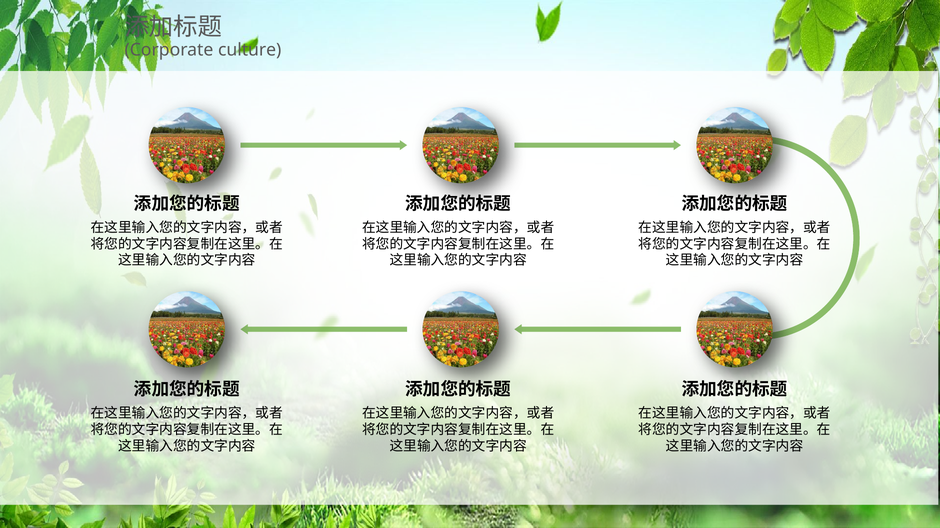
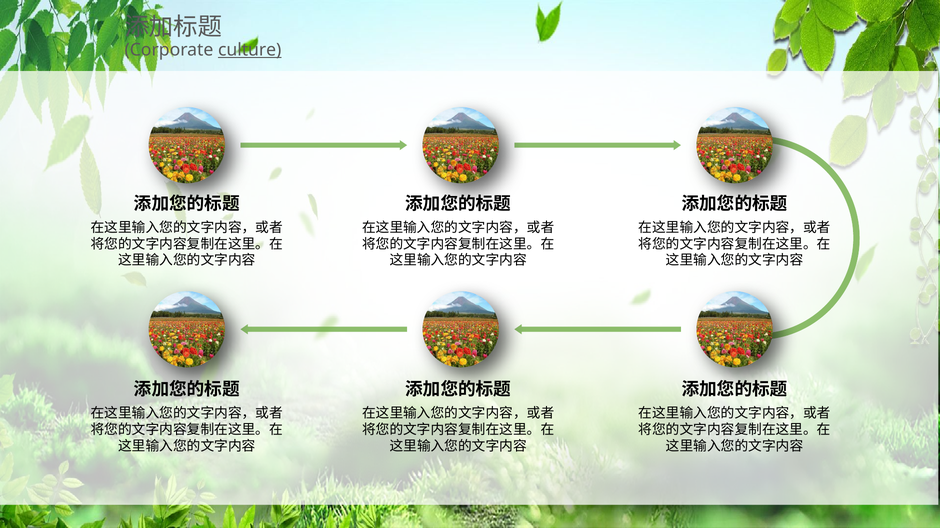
culture underline: none -> present
